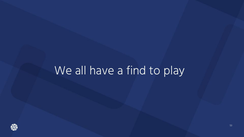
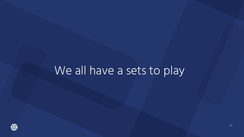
find: find -> sets
